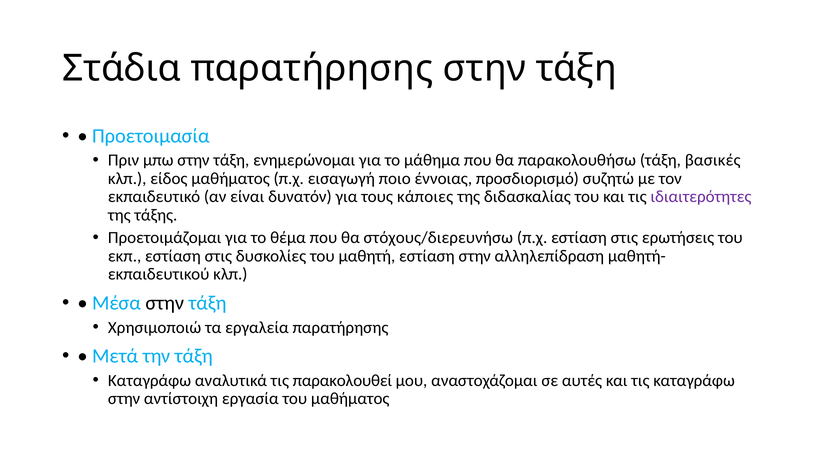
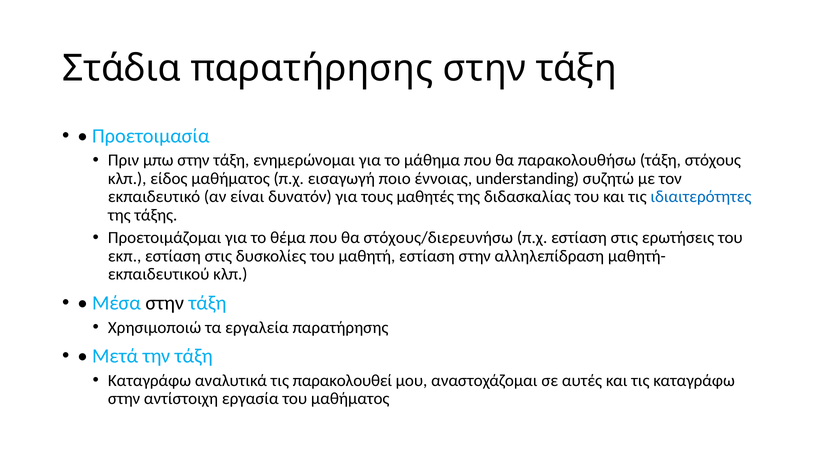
βασικές: βασικές -> στόχους
προσδιορισμό: προσδιορισμό -> understanding
κάποιες: κάποιες -> μαθητές
ιδιαιτερότητες colour: purple -> blue
